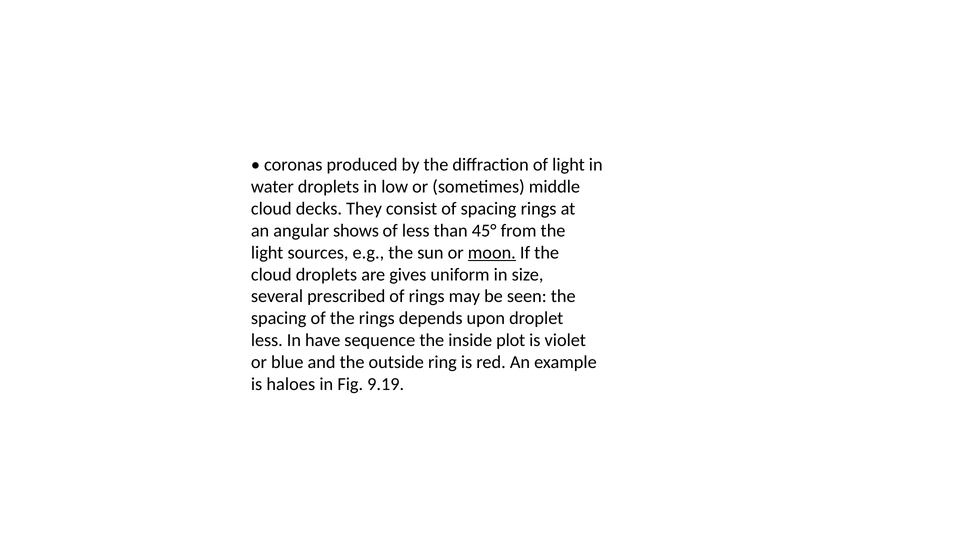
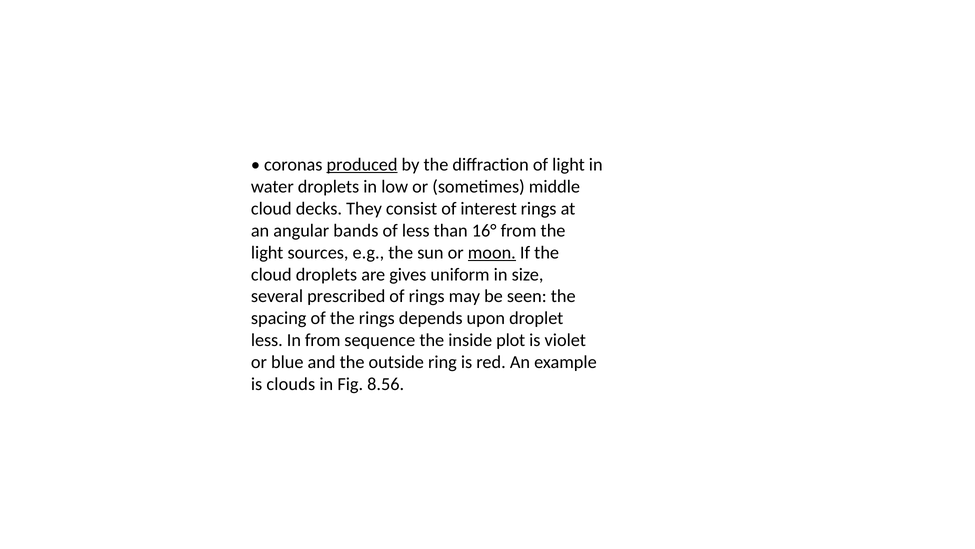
produced underline: none -> present
of spacing: spacing -> interest
shows: shows -> bands
45°: 45° -> 16°
In have: have -> from
haloes: haloes -> clouds
9.19: 9.19 -> 8.56
